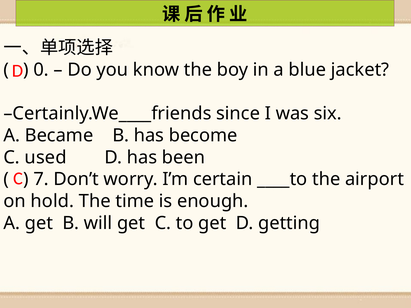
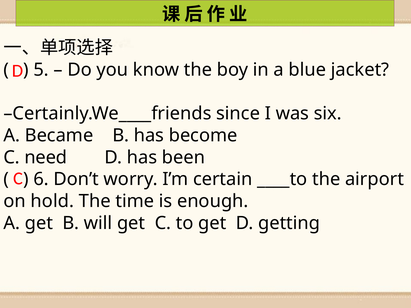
0: 0 -> 5
used: used -> need
7: 7 -> 6
